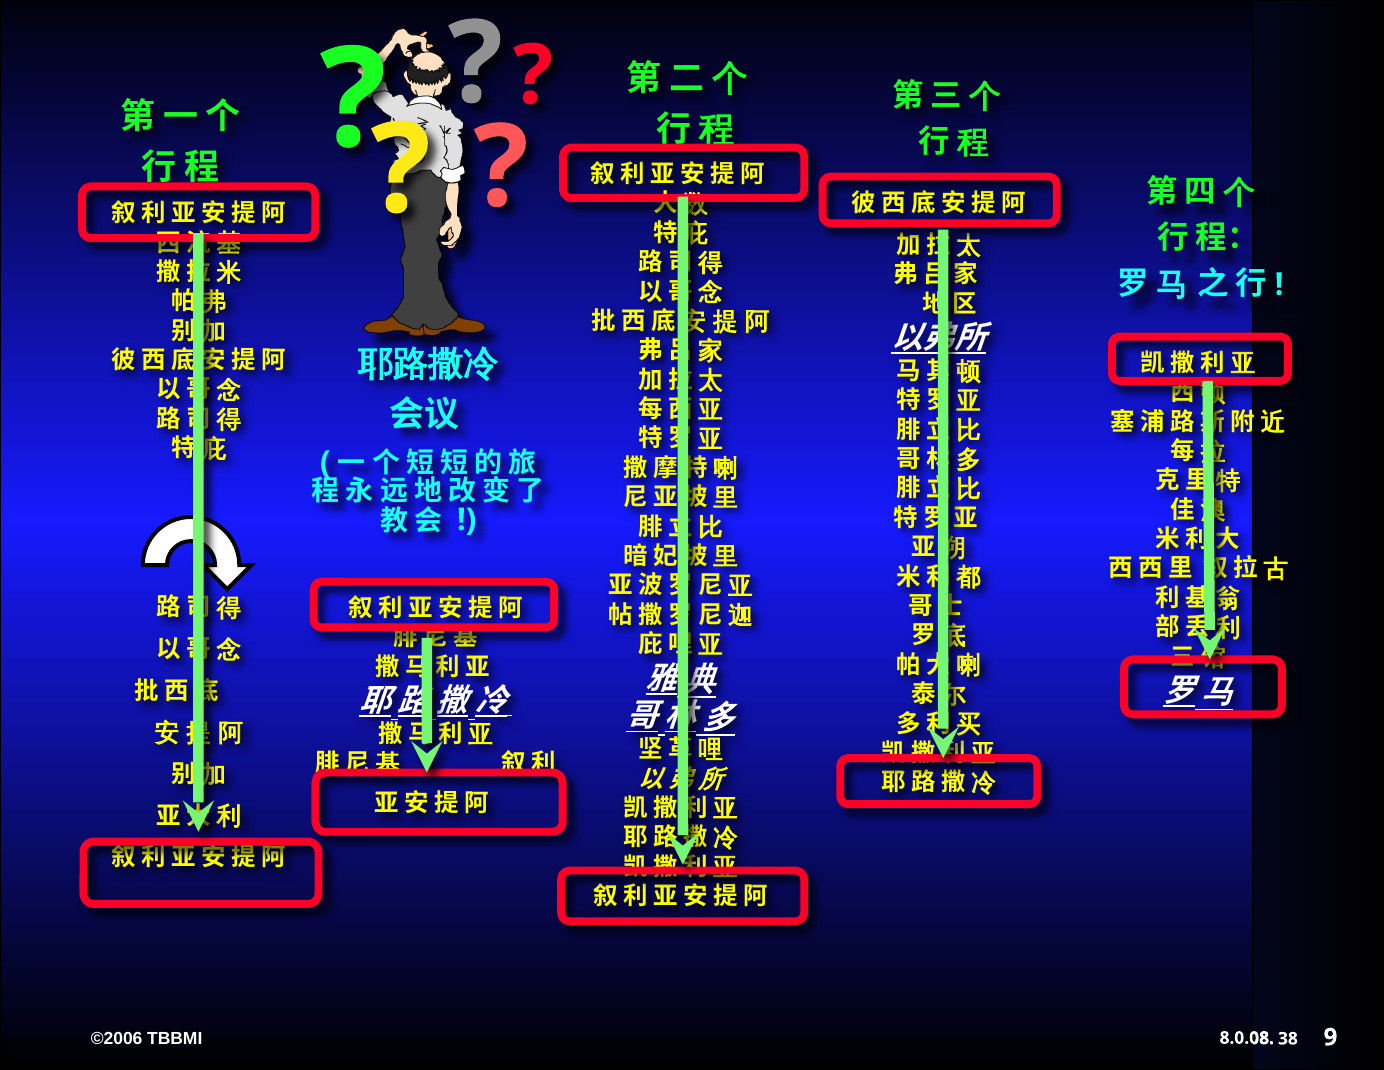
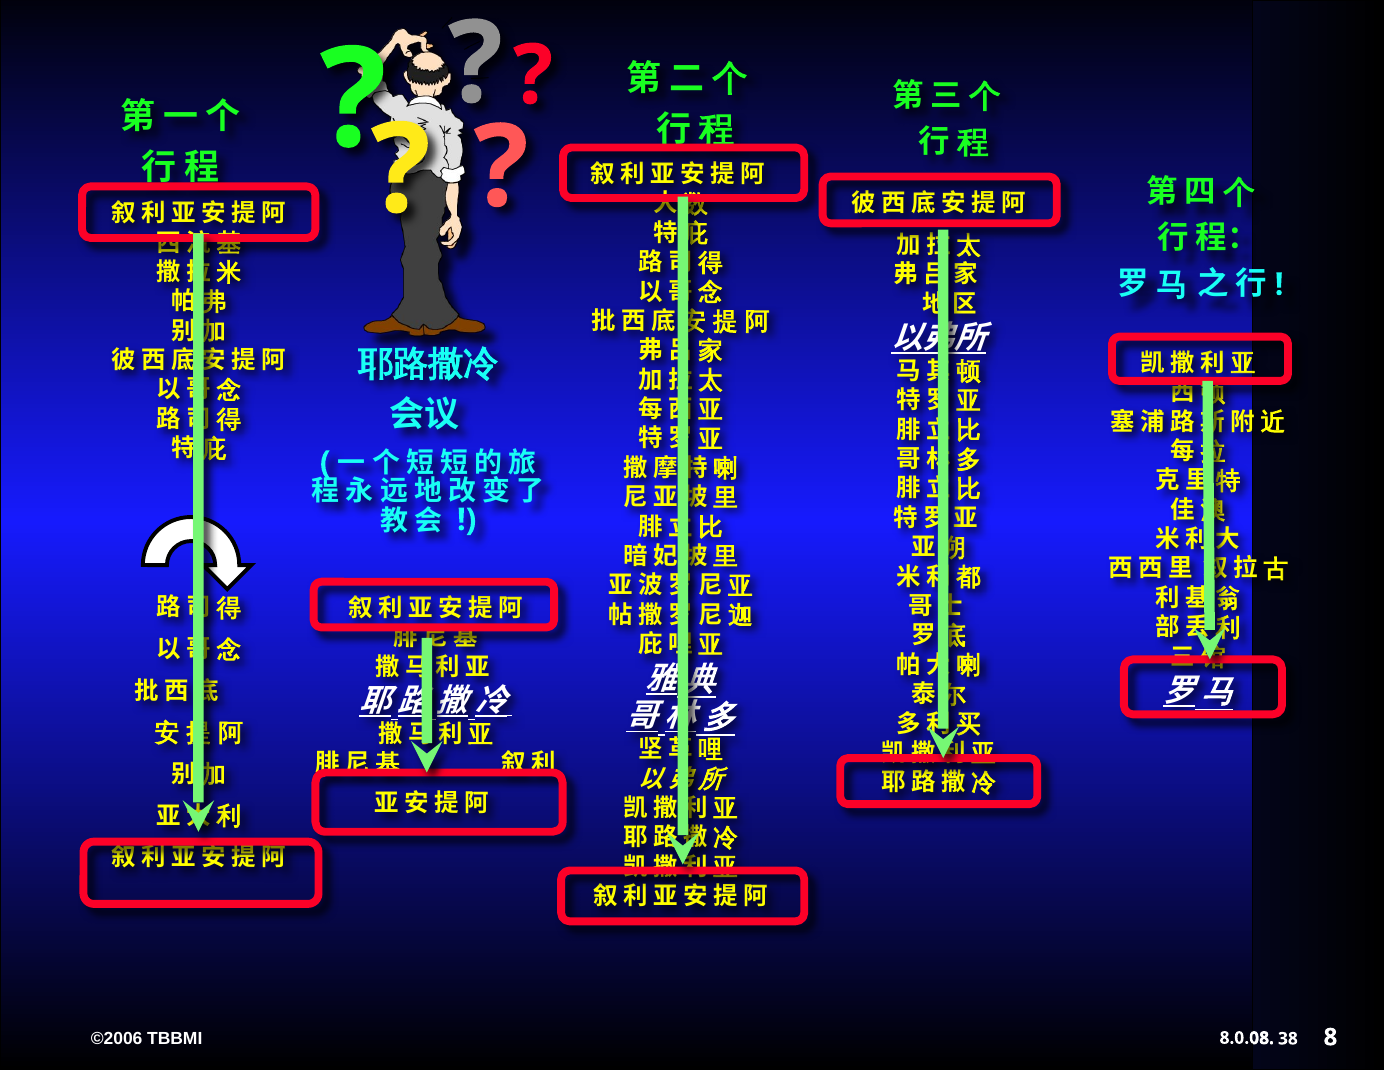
9: 9 -> 8
